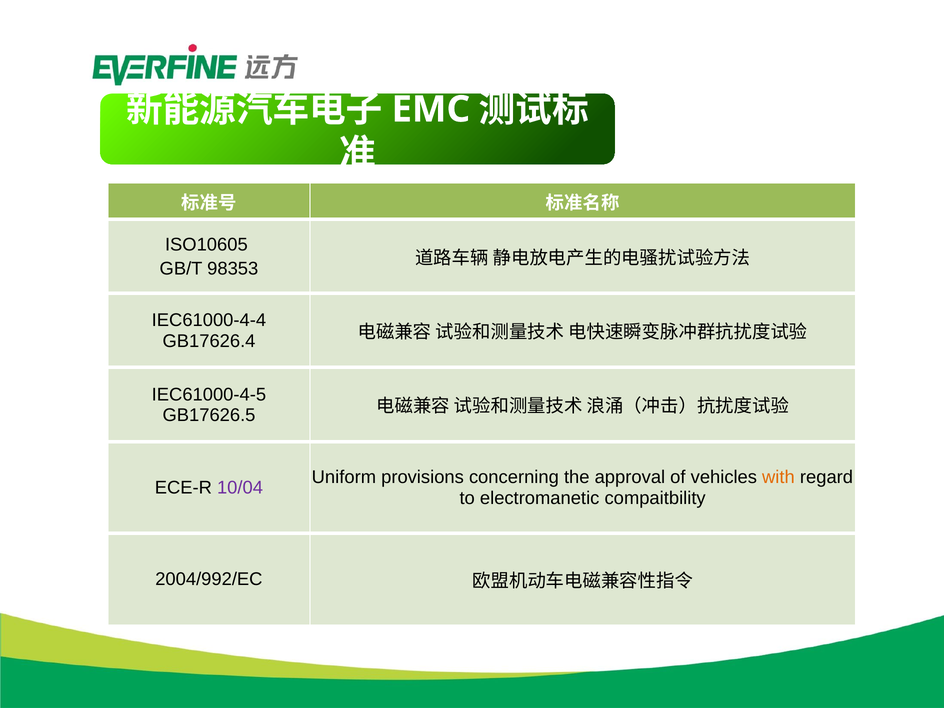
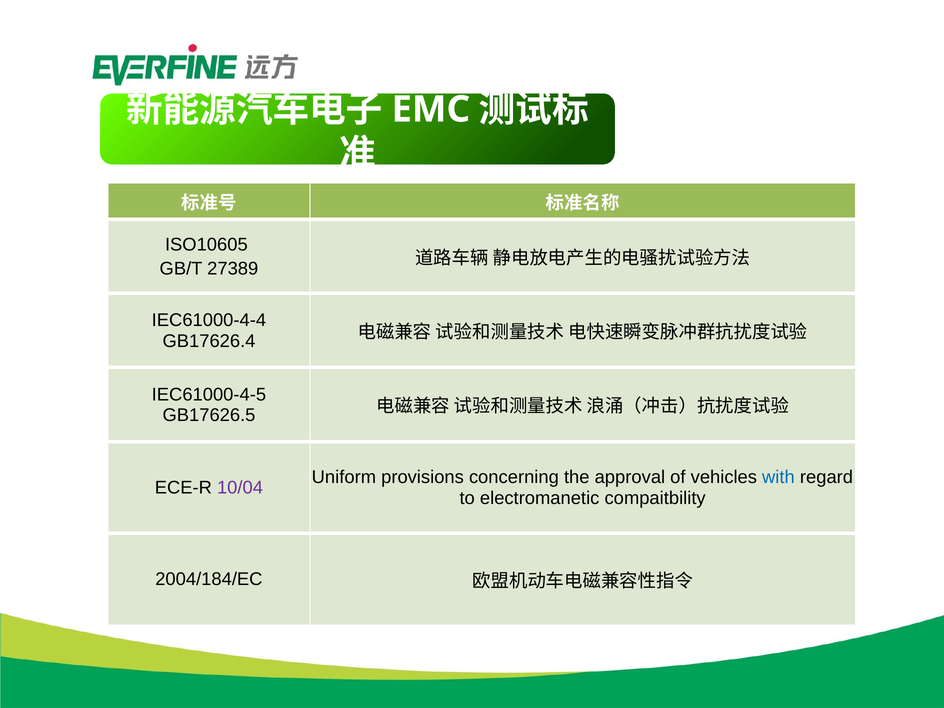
98353: 98353 -> 27389
with colour: orange -> blue
2004/992/EC: 2004/992/EC -> 2004/184/EC
